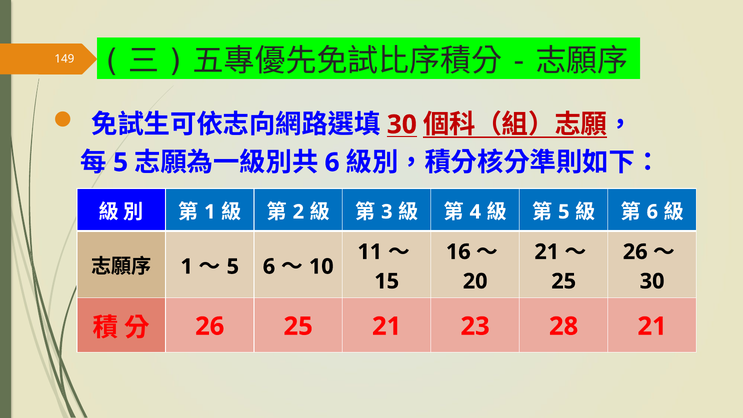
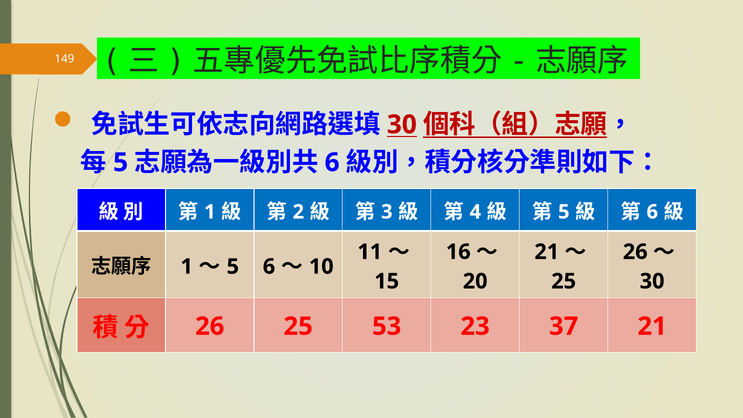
25 21: 21 -> 53
28: 28 -> 37
